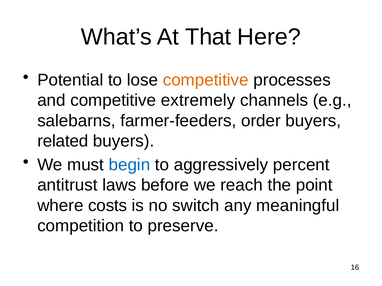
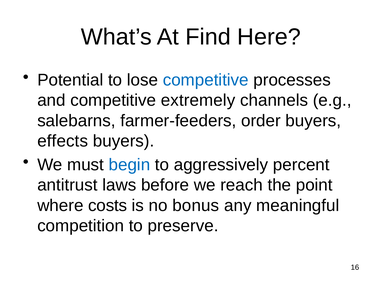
That: That -> Find
competitive at (206, 80) colour: orange -> blue
related: related -> effects
switch: switch -> bonus
